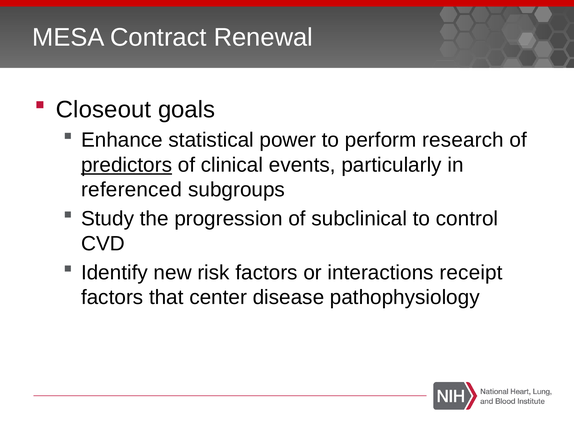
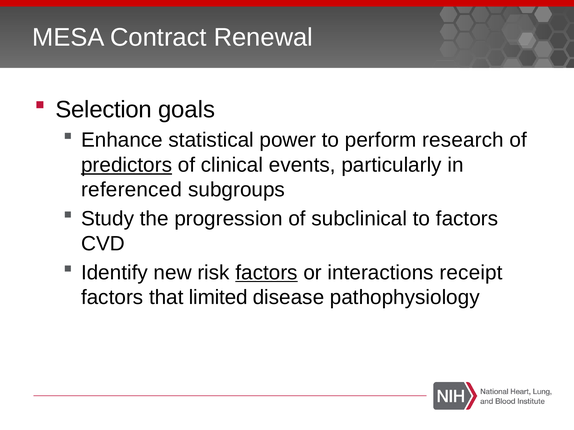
Closeout: Closeout -> Selection
to control: control -> factors
factors at (267, 273) underline: none -> present
center: center -> limited
